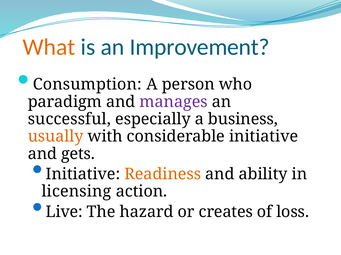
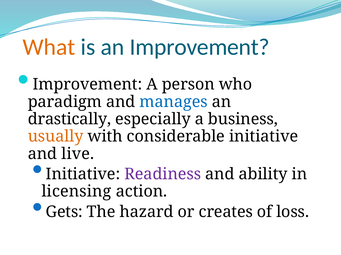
Consumption at (87, 85): Consumption -> Improvement
manages colour: purple -> blue
successful: successful -> drastically
gets: gets -> live
Readiness colour: orange -> purple
Live: Live -> Gets
